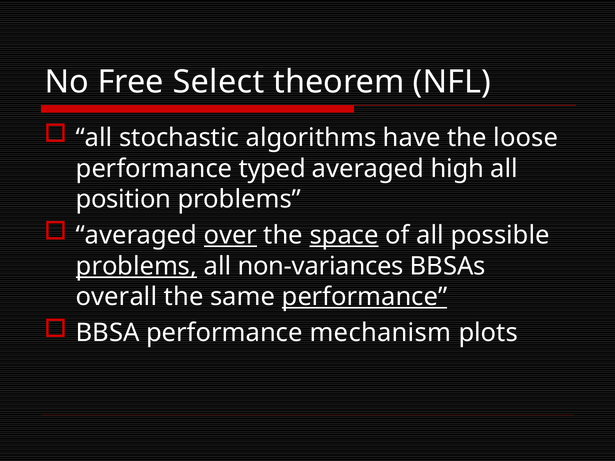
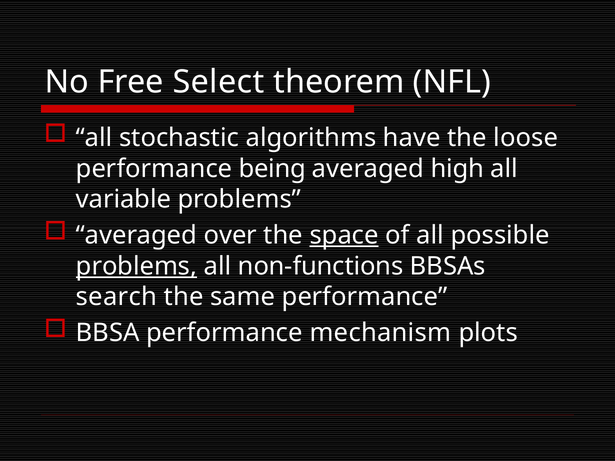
typed: typed -> being
position: position -> variable
over underline: present -> none
non-variances: non-variances -> non-functions
overall: overall -> search
performance at (365, 297) underline: present -> none
